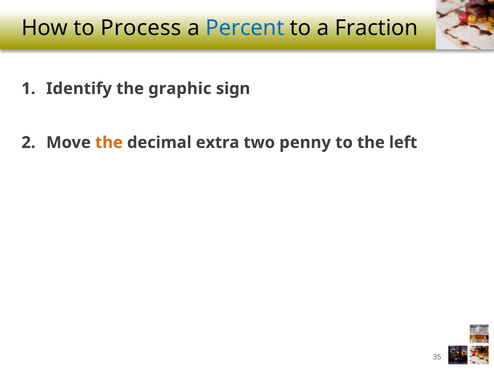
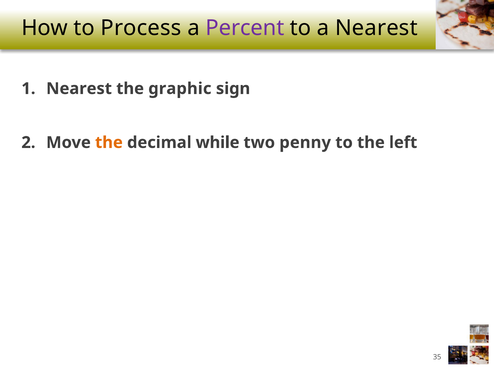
Percent colour: blue -> purple
a Fraction: Fraction -> Nearest
Identify at (79, 89): Identify -> Nearest
extra: extra -> while
